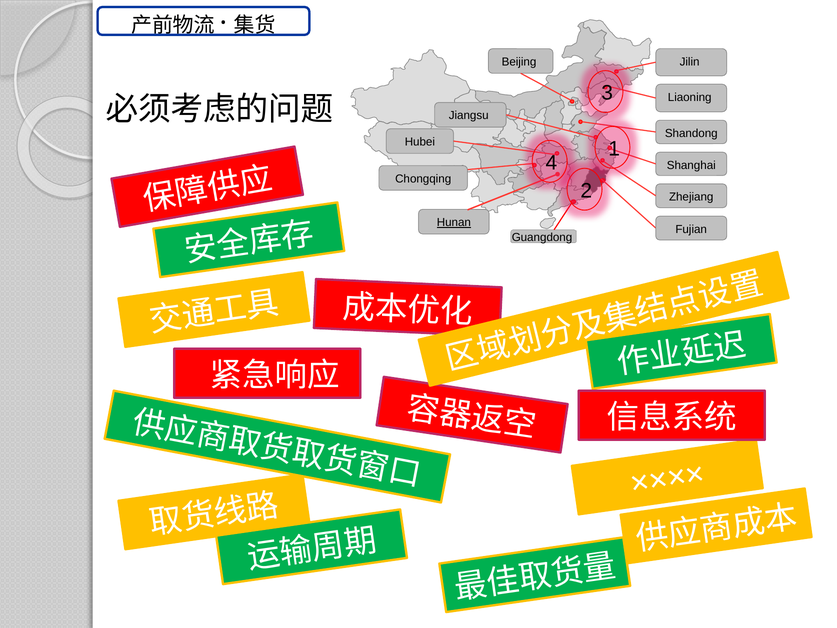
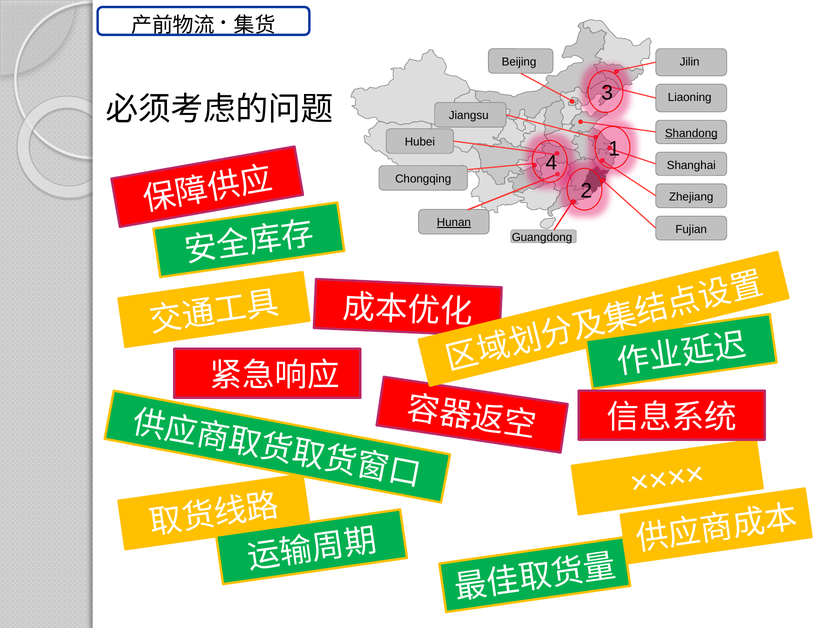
Shandong underline: none -> present
